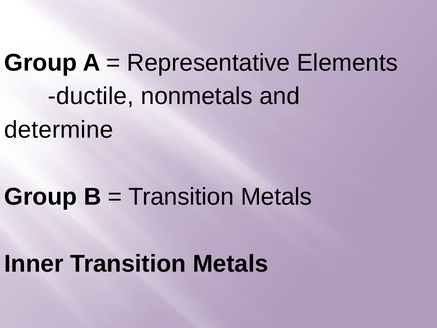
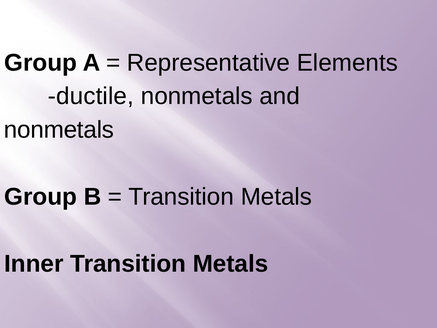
determine at (59, 130): determine -> nonmetals
